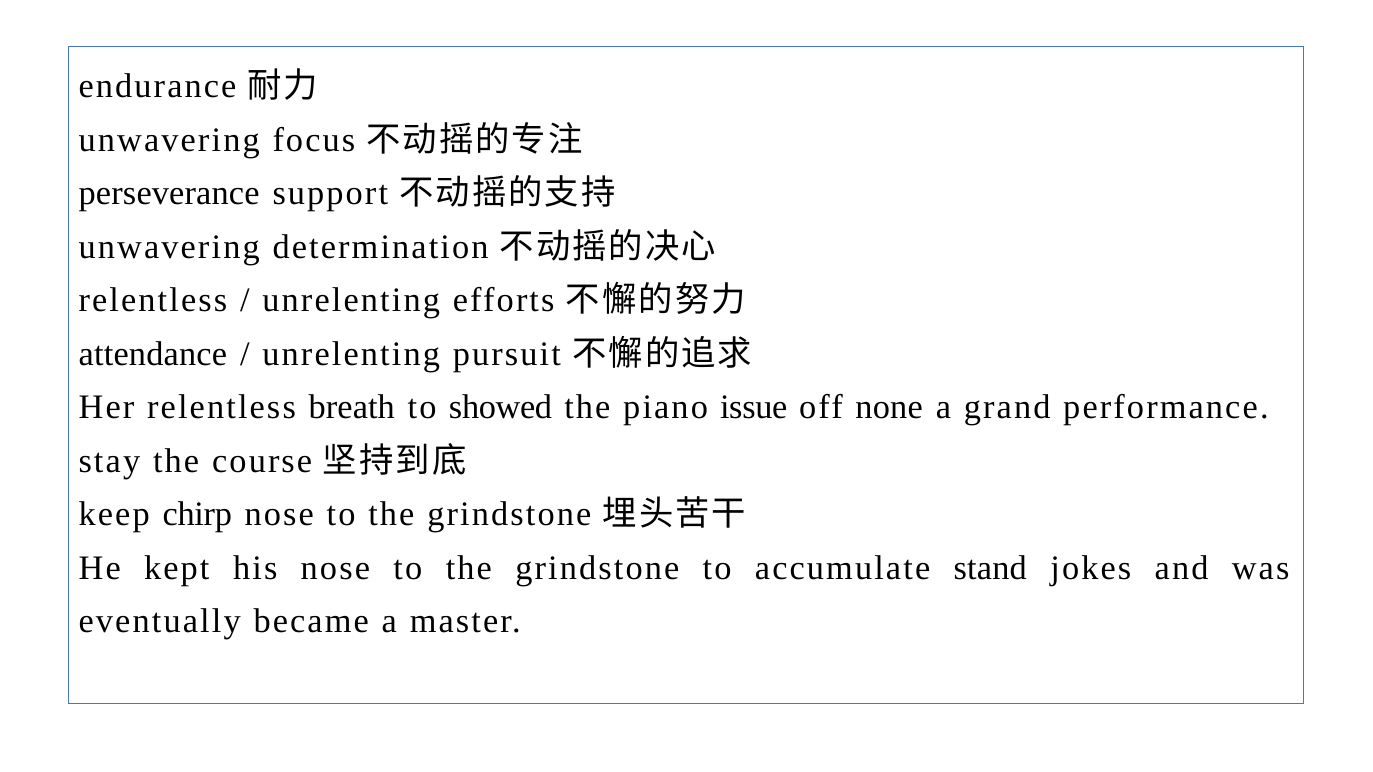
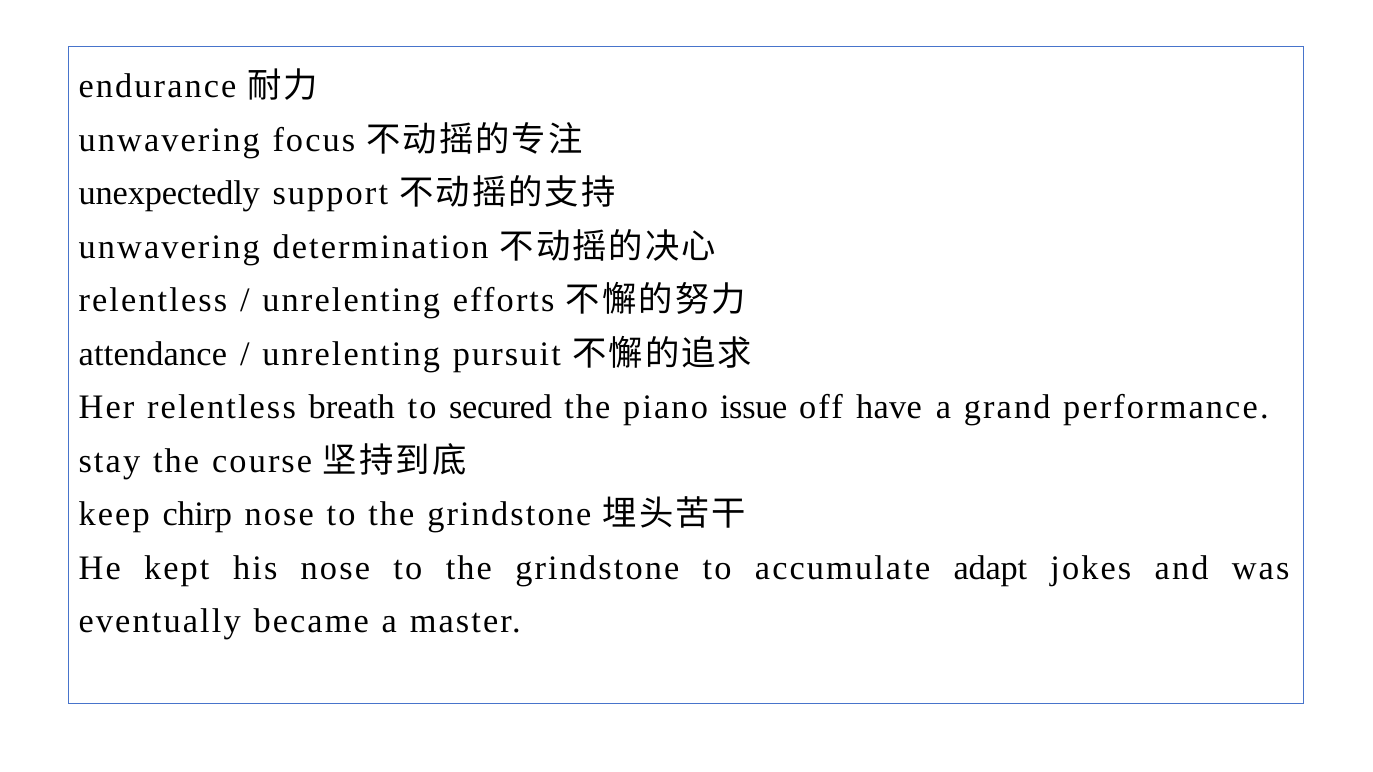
perseverance: perseverance -> unexpectedly
showed: showed -> secured
none: none -> have
stand: stand -> adapt
